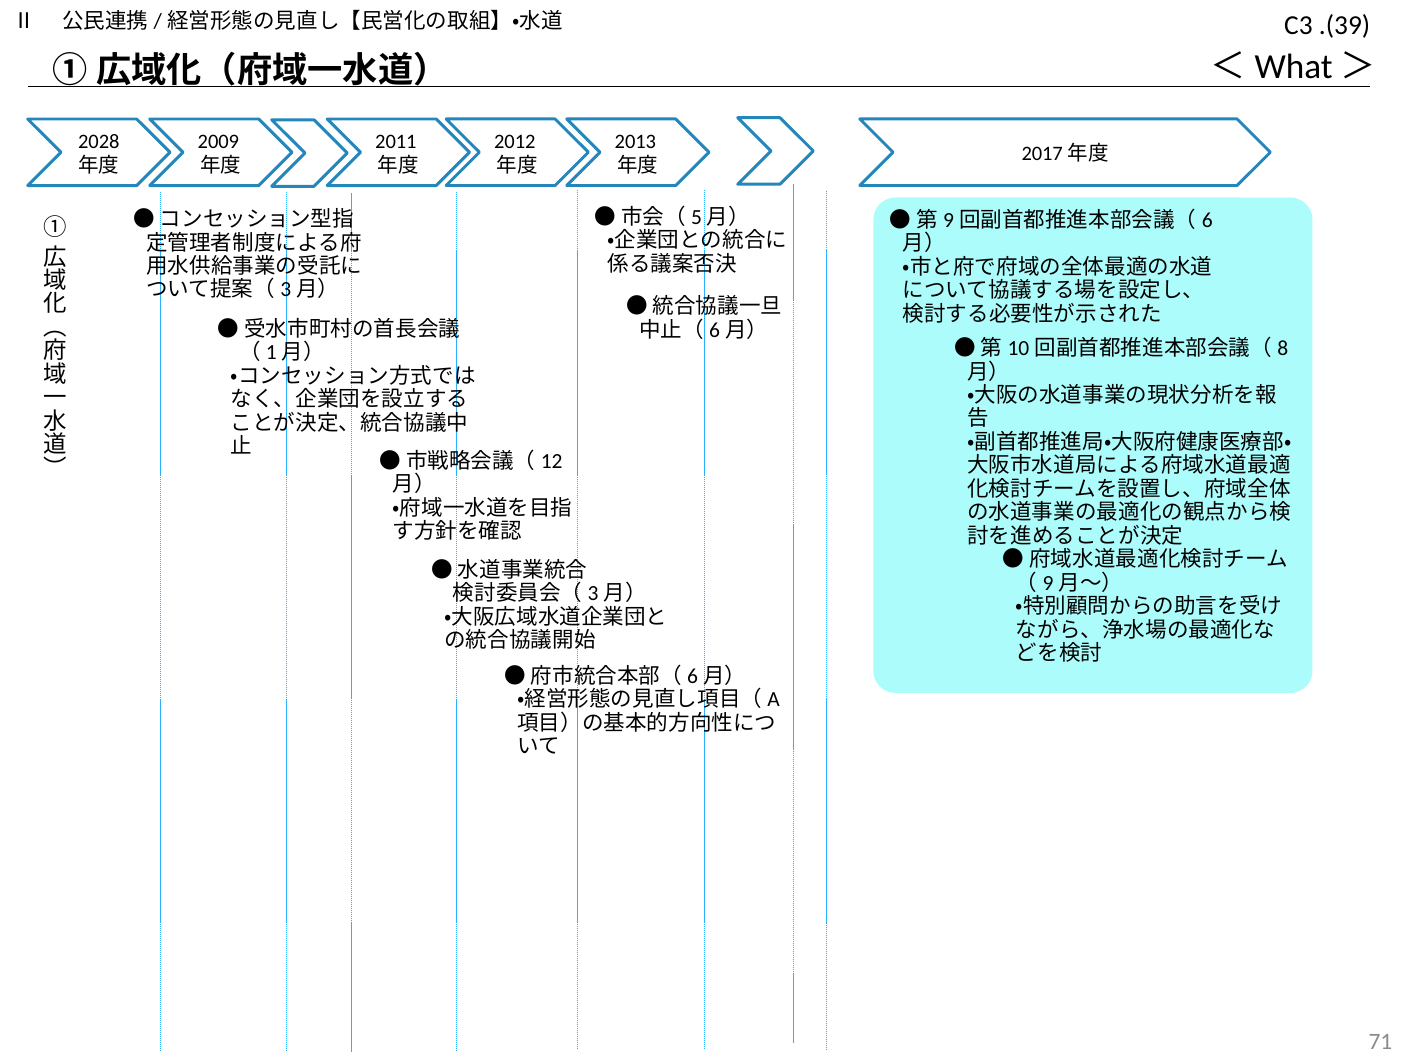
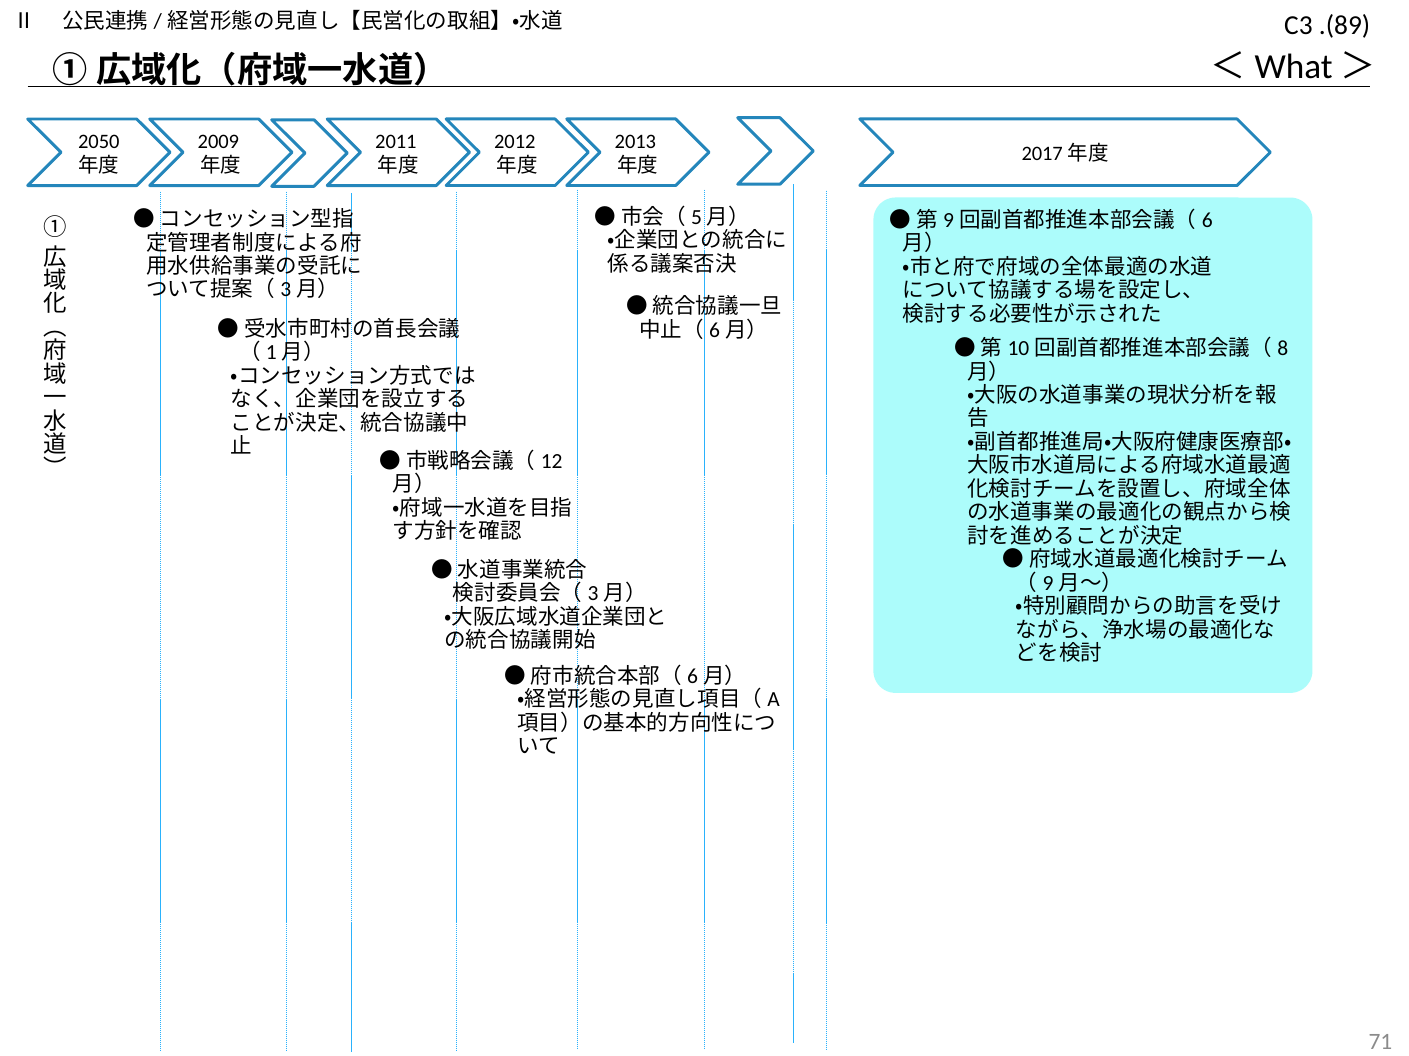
.(39: .(39 -> .(89
2028: 2028 -> 2050
